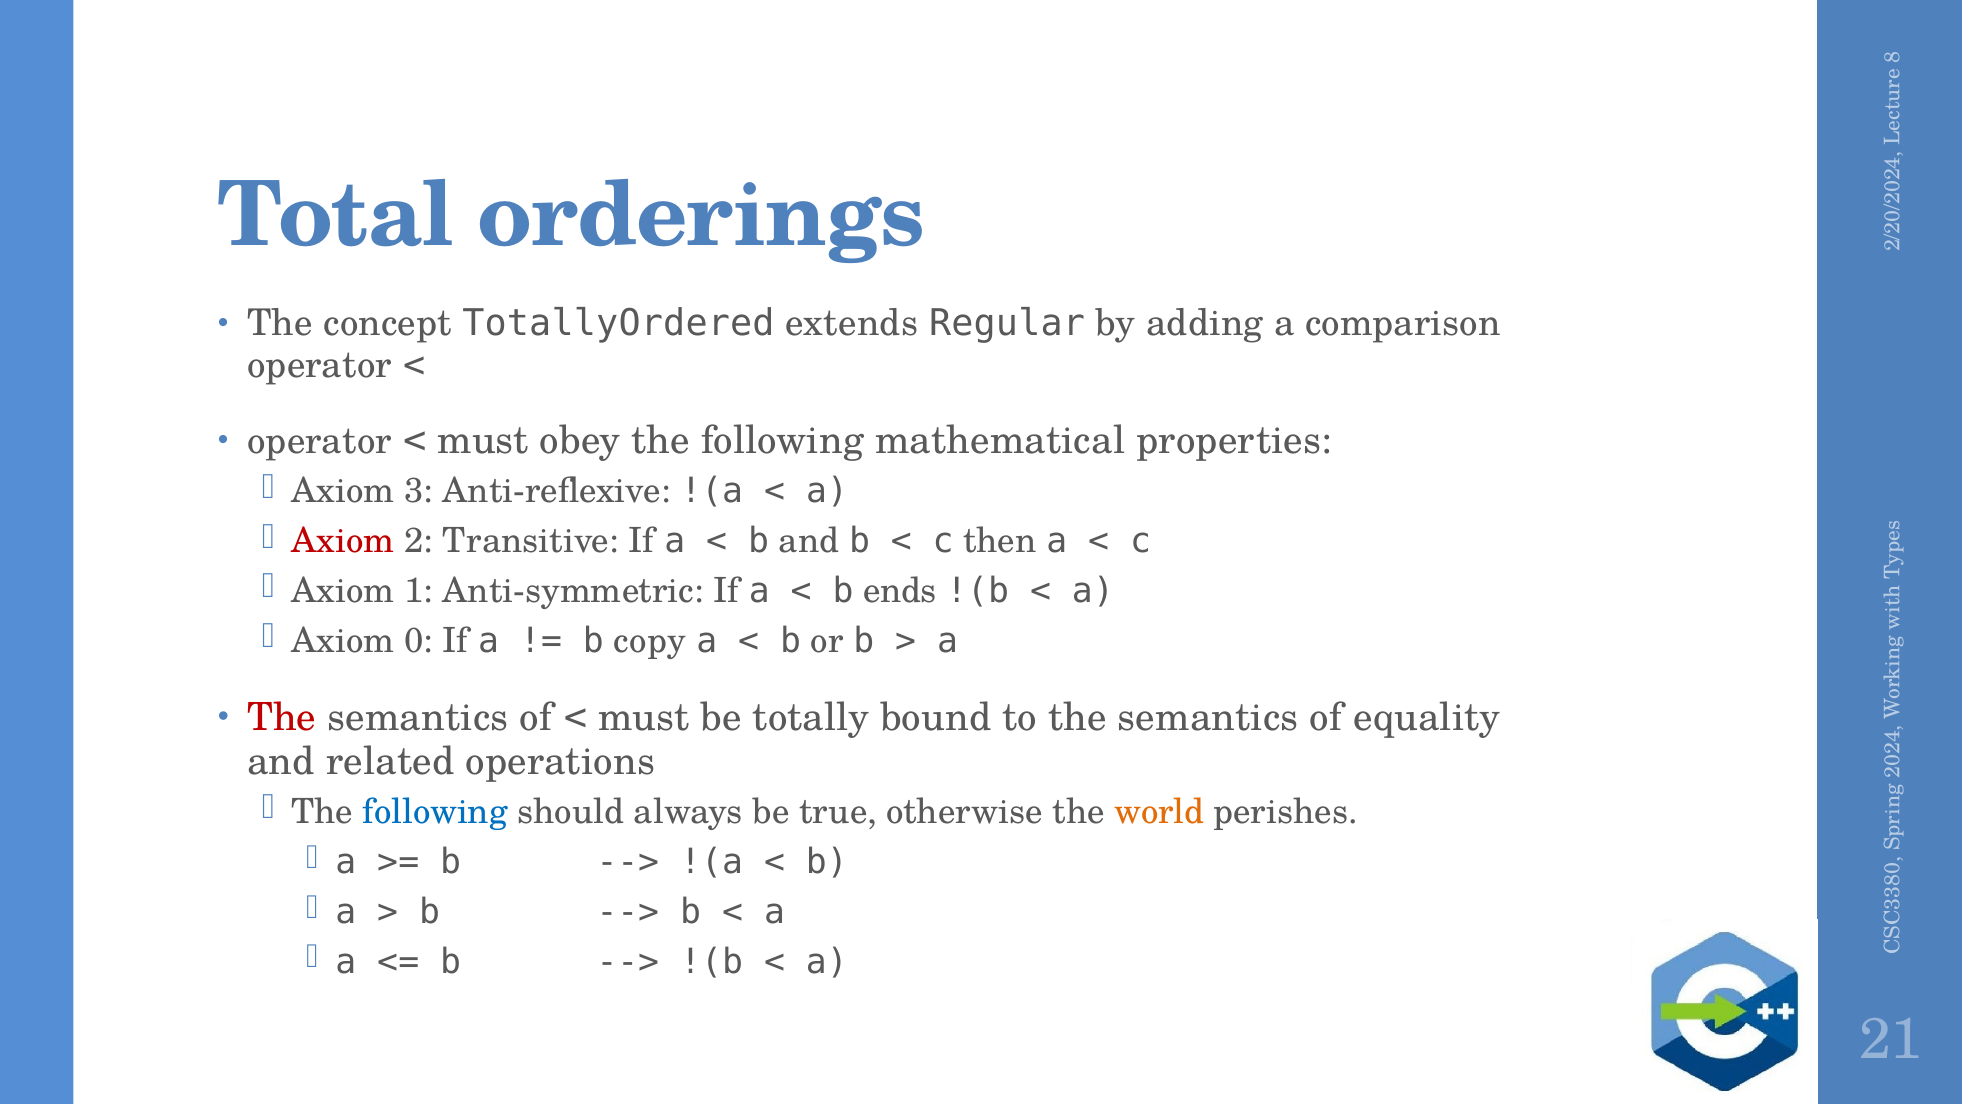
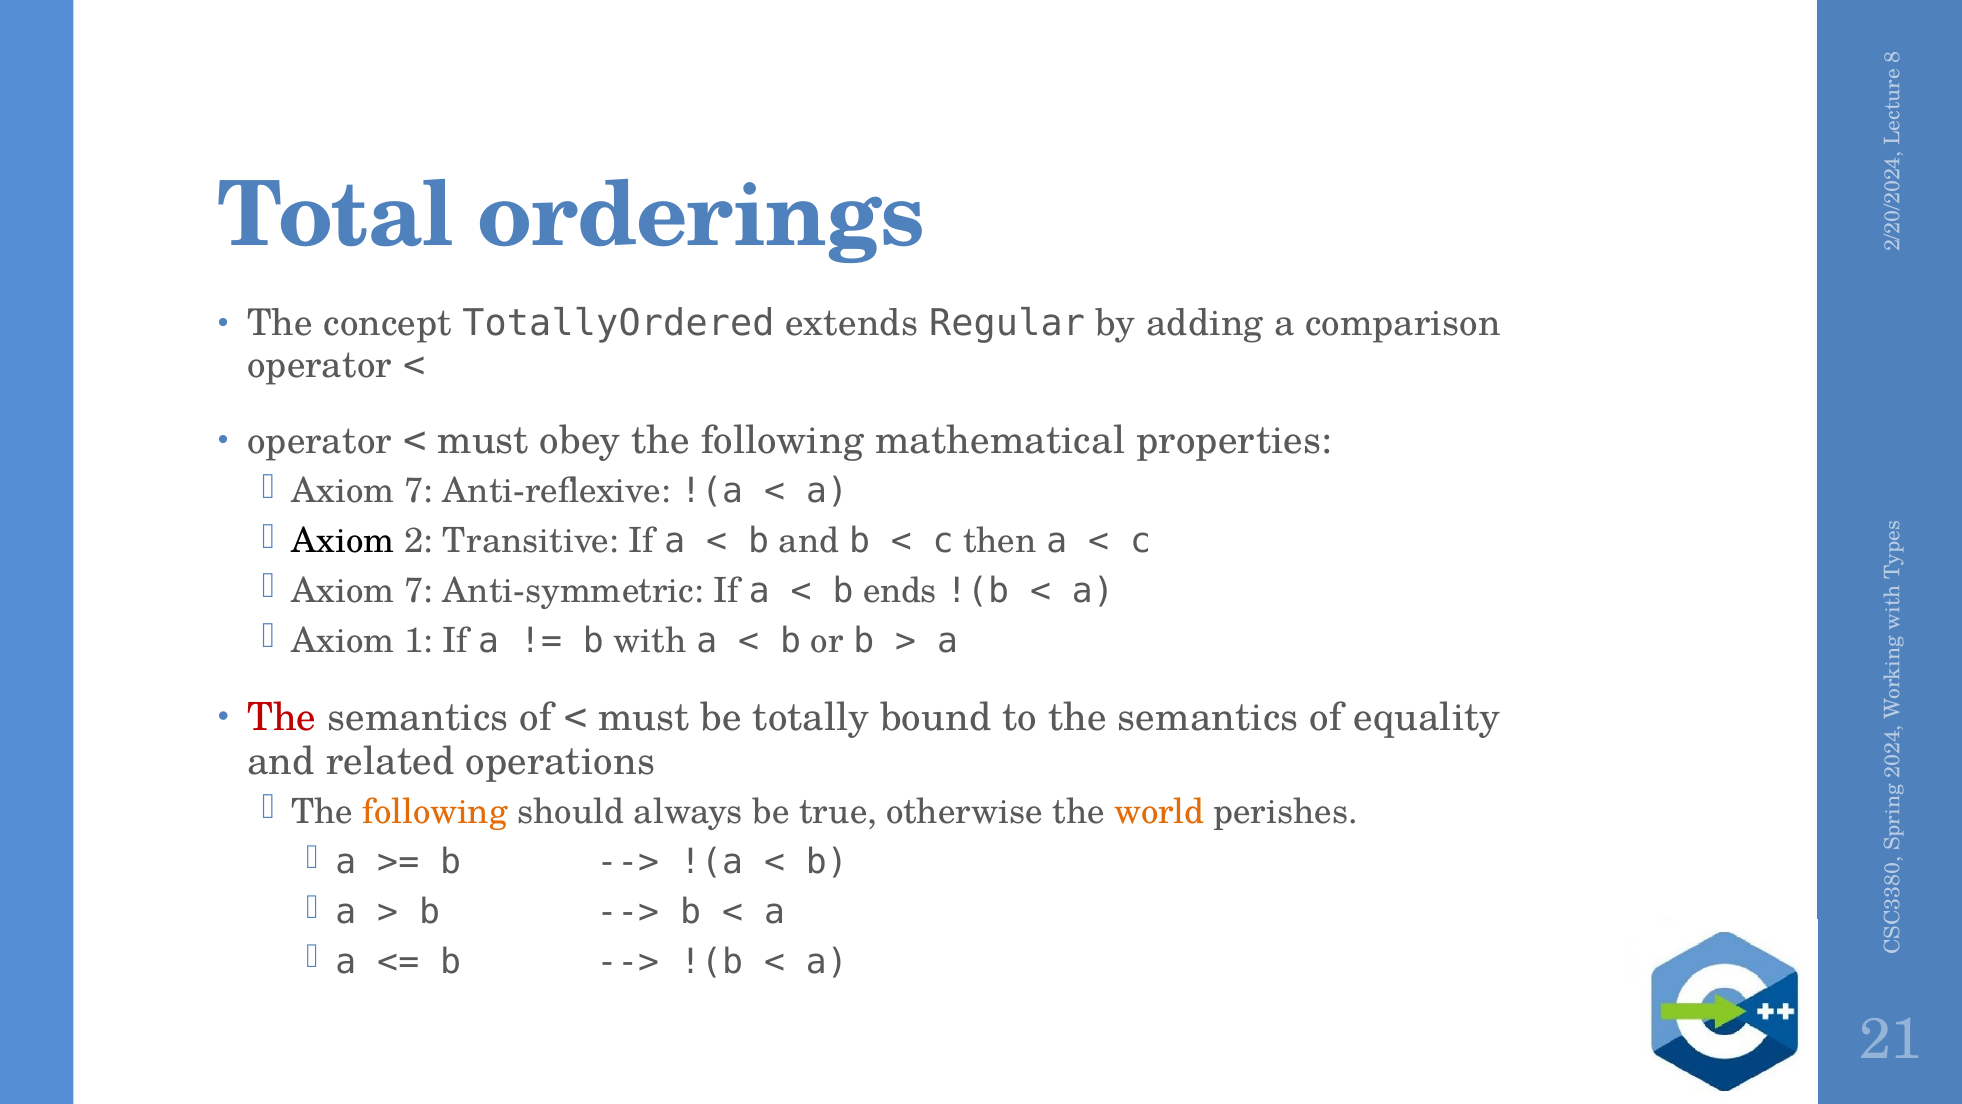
3 at (419, 491): 3 -> 7
Axiom at (343, 541) colour: red -> black
1 at (419, 591): 1 -> 7
Axiom 0: 0 -> 1
copy: copy -> with
following at (435, 812) colour: blue -> orange
